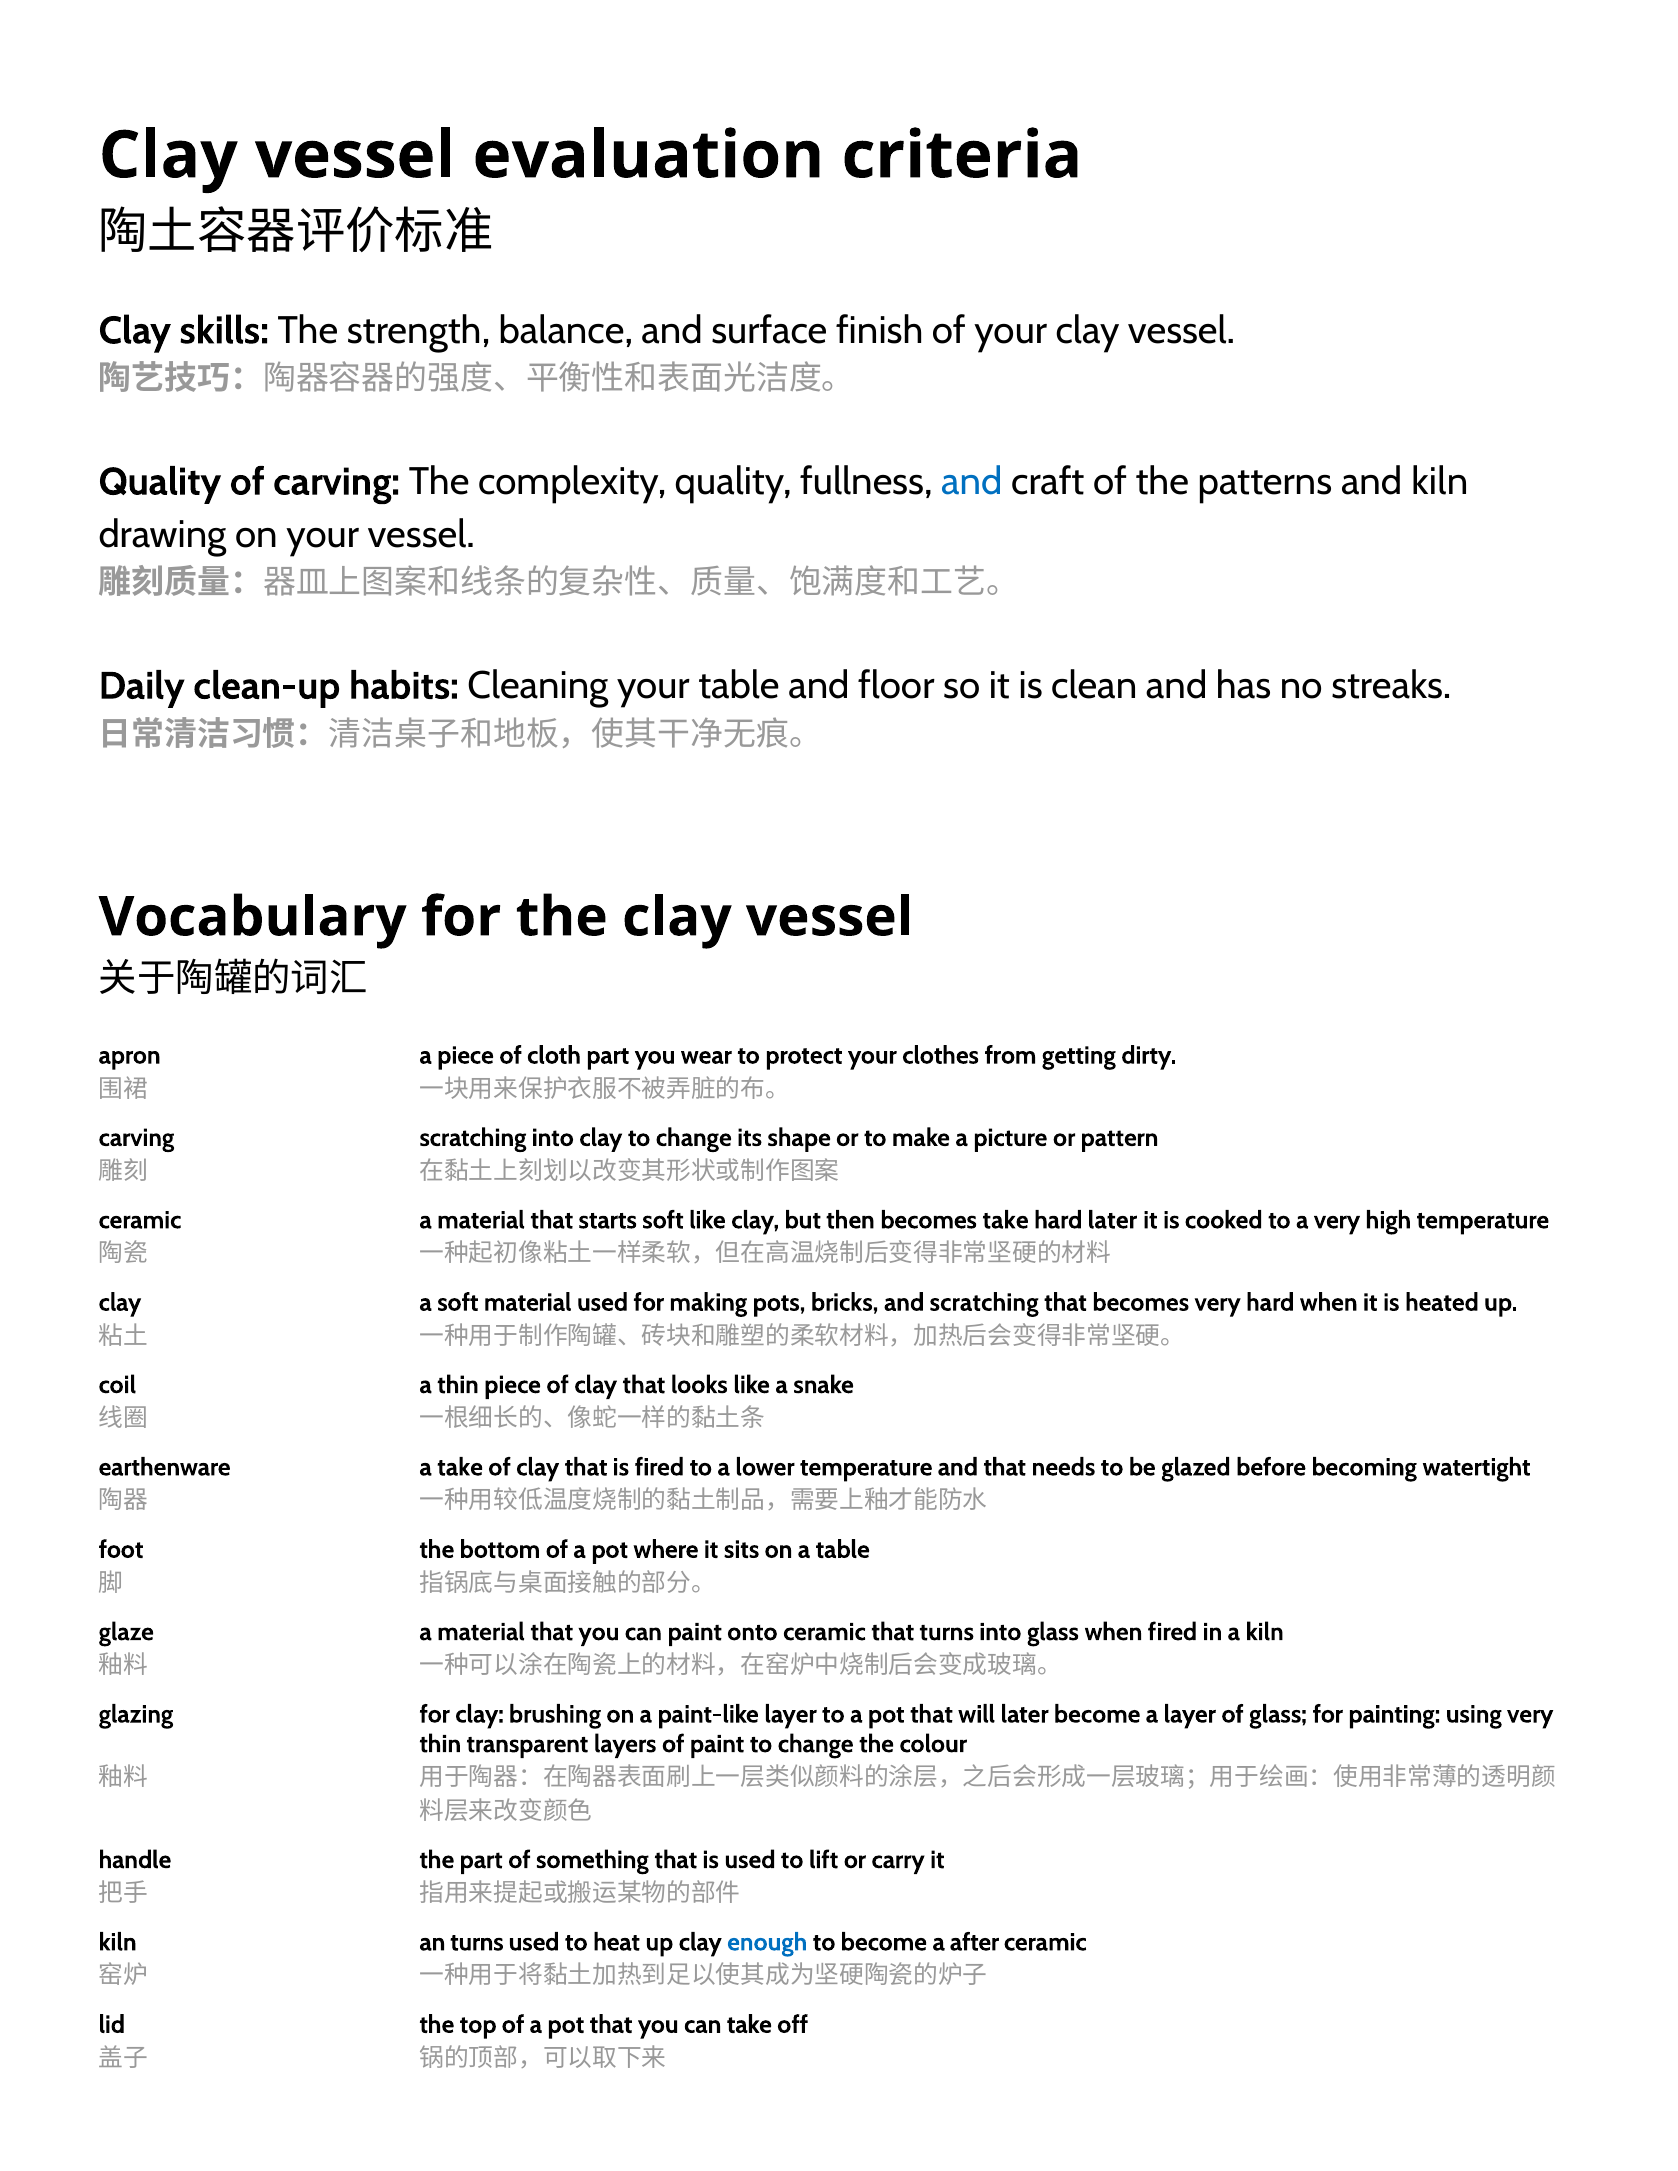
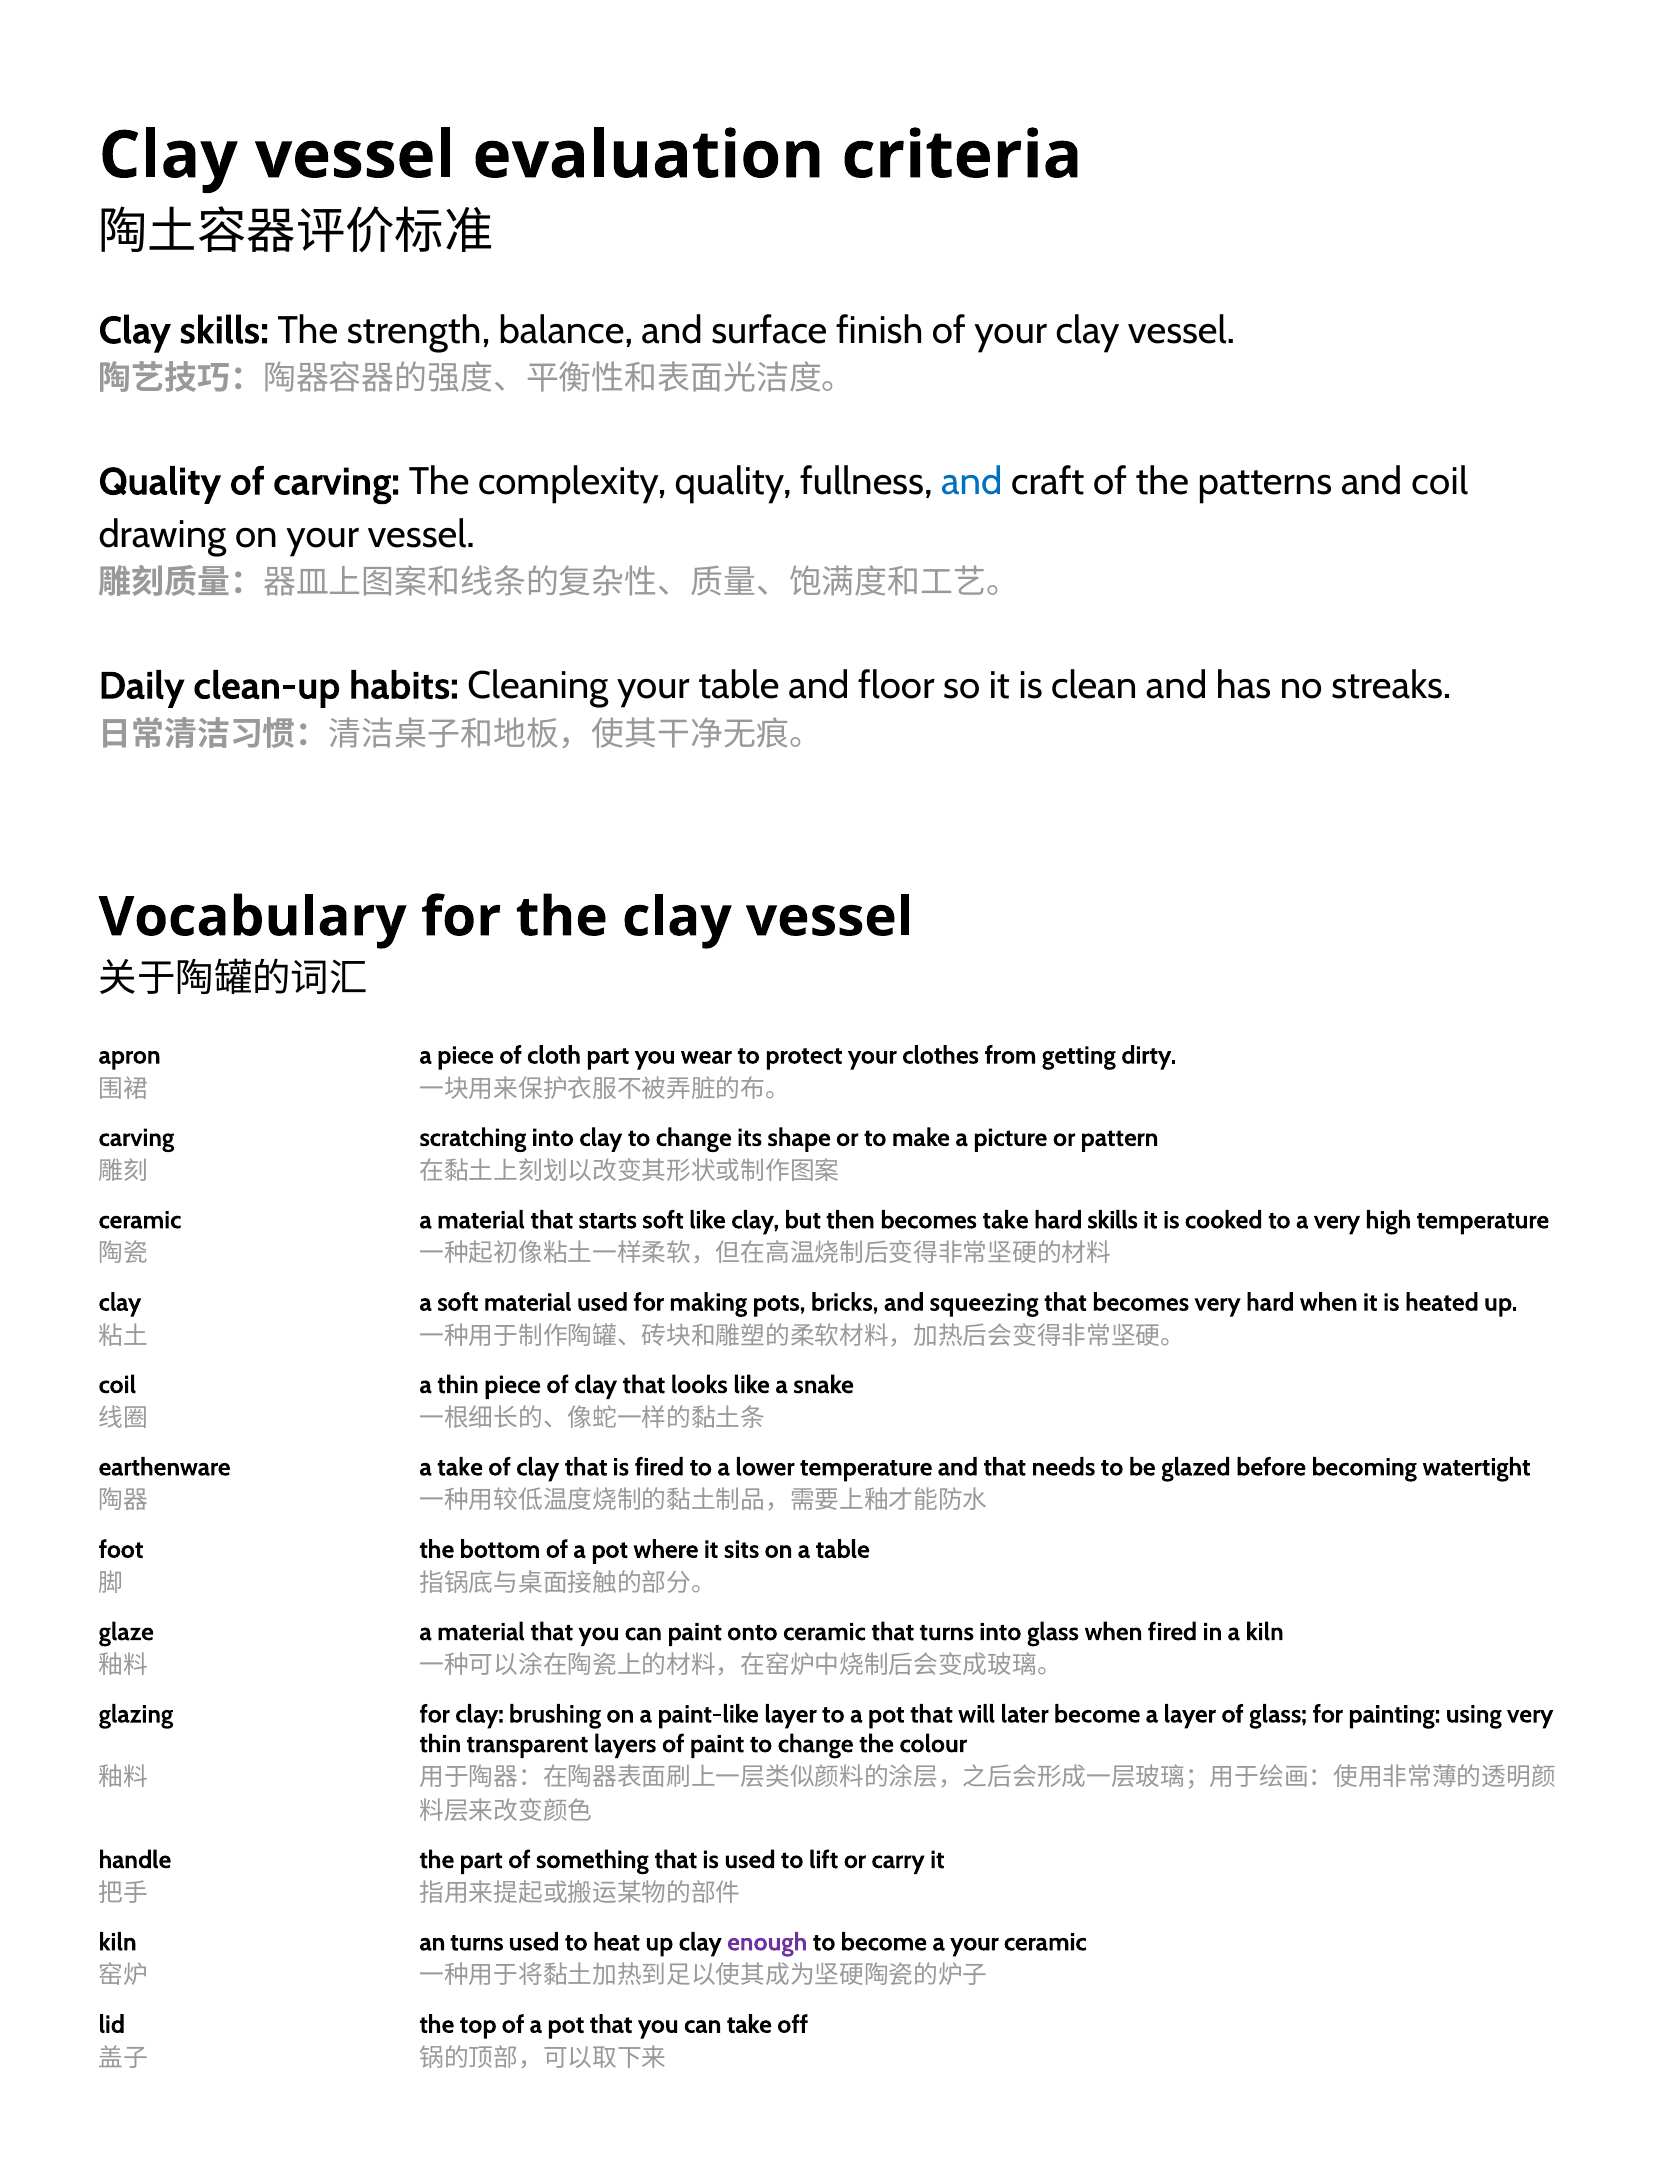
and kiln: kiln -> coil
hard later: later -> skills
and scratching: scratching -> squeezing
enough colour: blue -> purple
a after: after -> your
